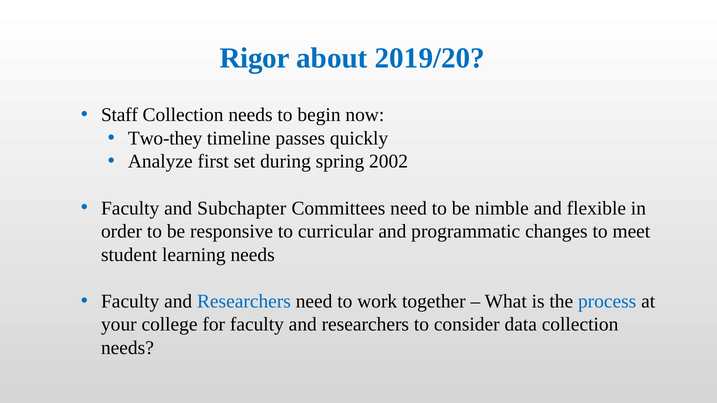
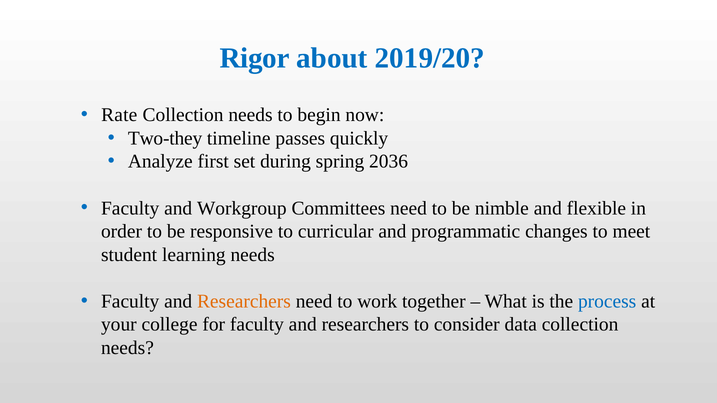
Staff: Staff -> Rate
2002: 2002 -> 2036
Subchapter: Subchapter -> Workgroup
Researchers at (244, 301) colour: blue -> orange
